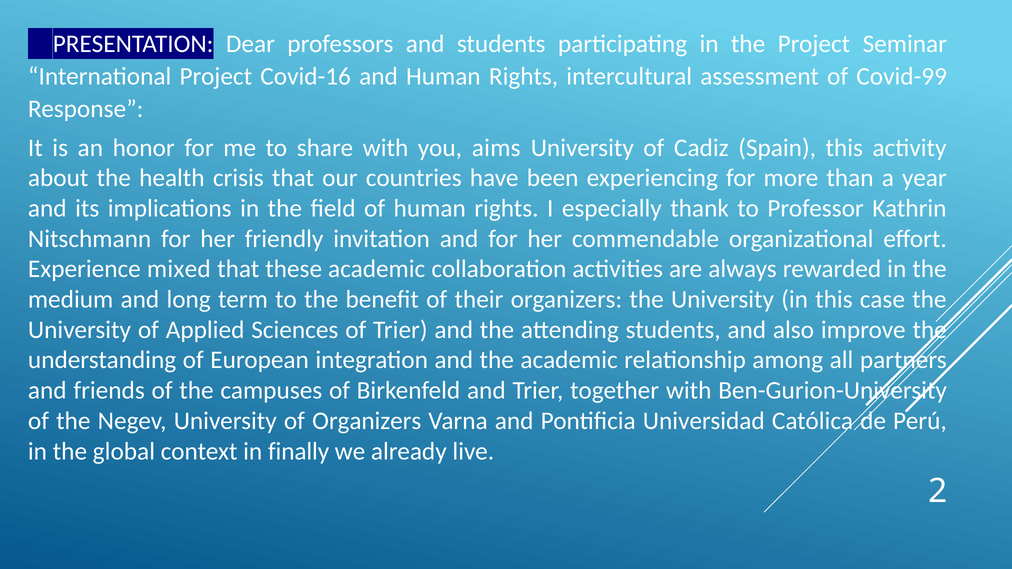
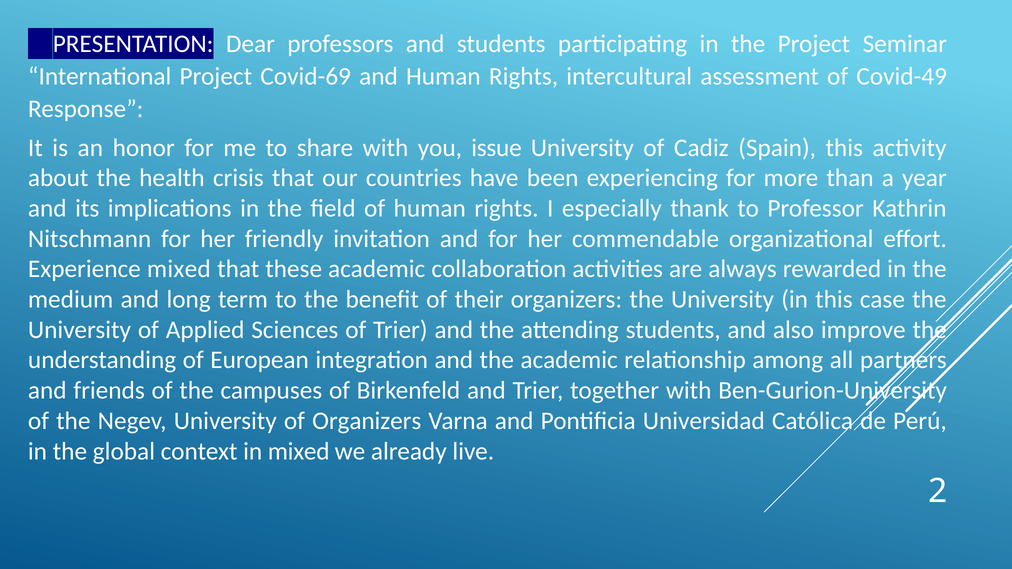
Covid-16: Covid-16 -> Covid-69
Covid-99: Covid-99 -> Covid-49
aims: aims -> issue
in finally: finally -> mixed
